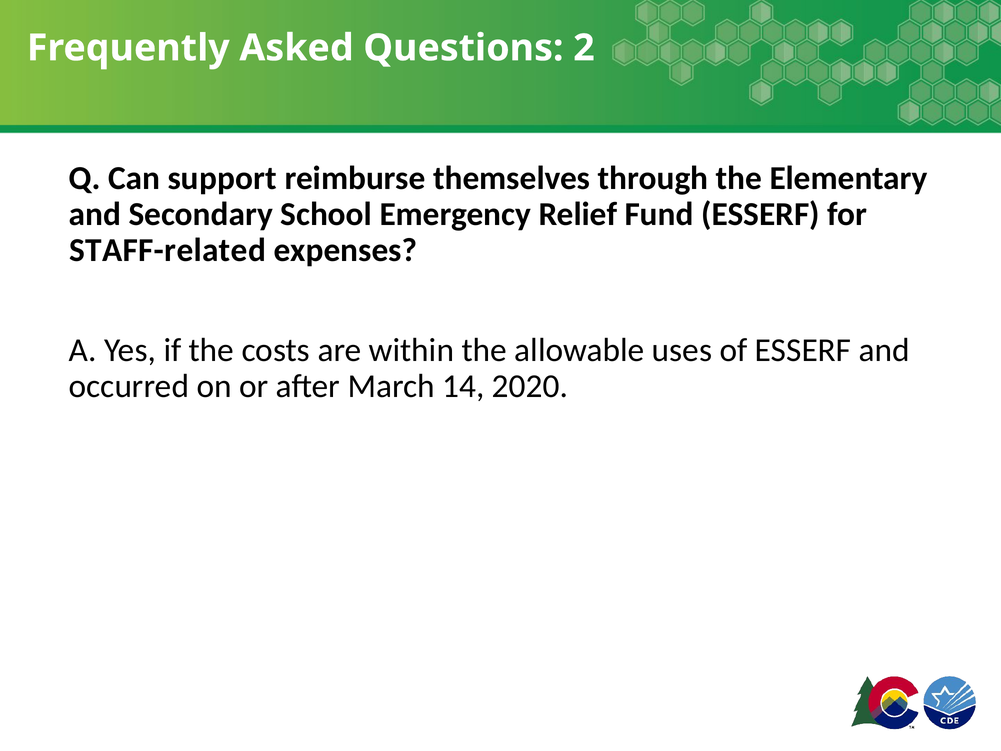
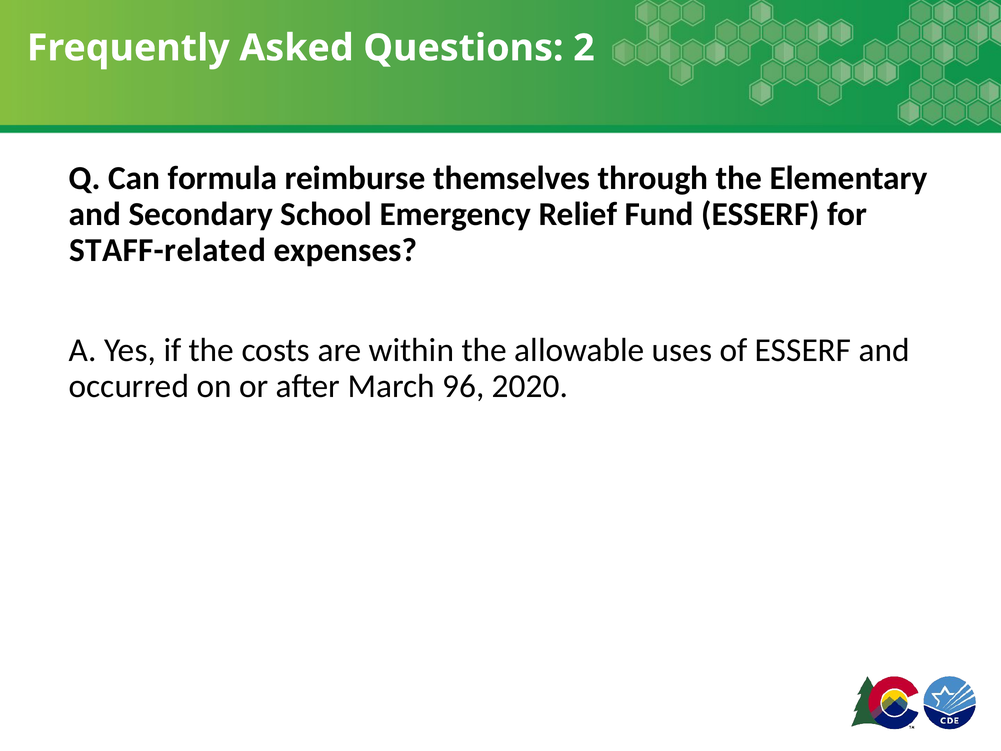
support: support -> formula
14: 14 -> 96
